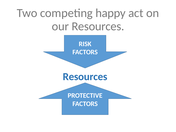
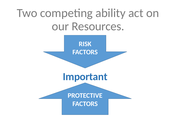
happy: happy -> ability
Resources at (85, 77): Resources -> Important
